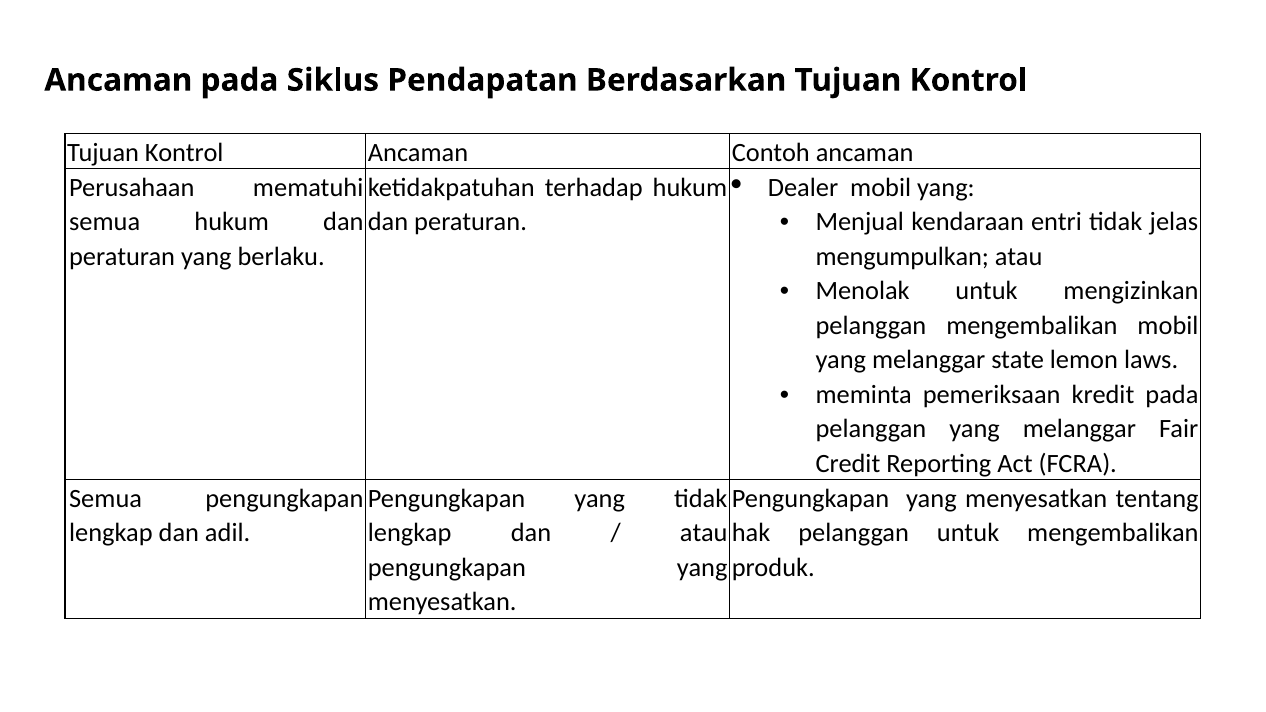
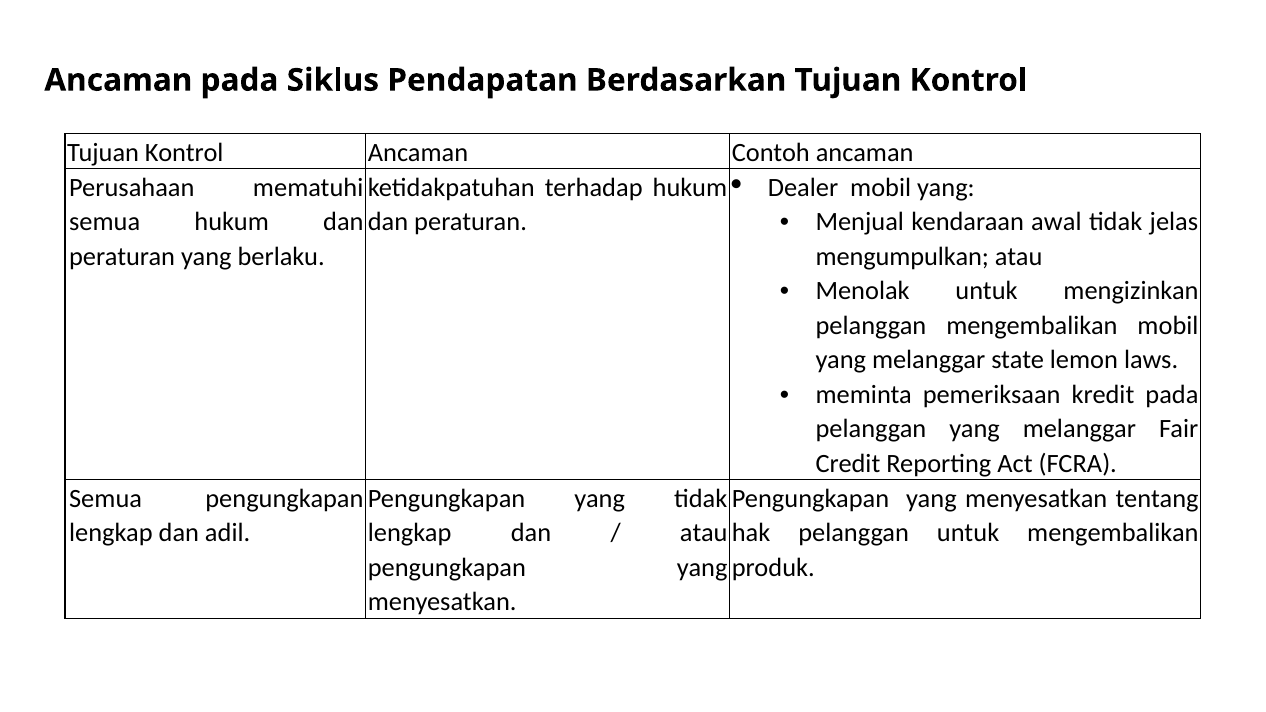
entri: entri -> awal
